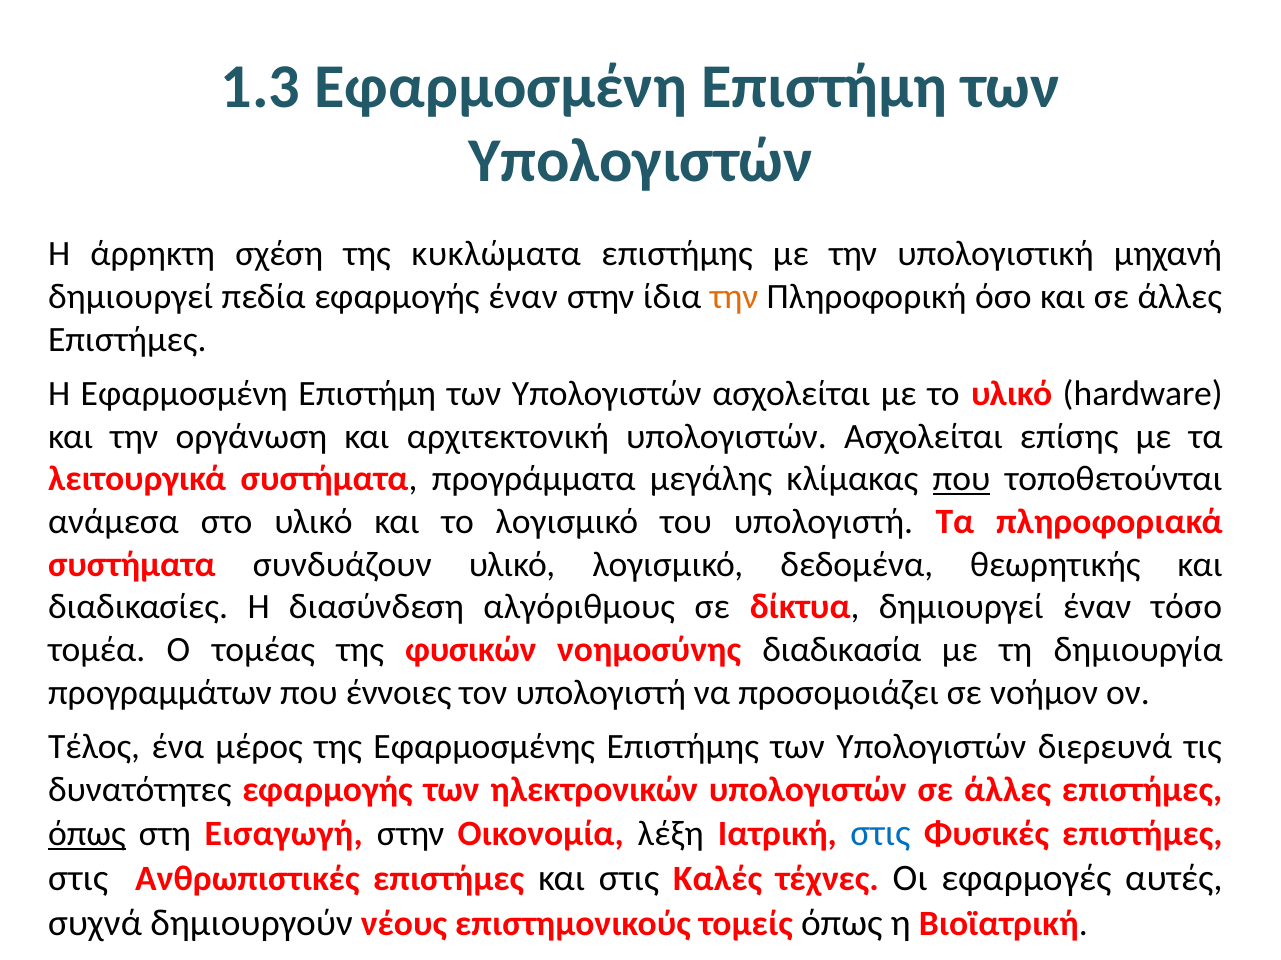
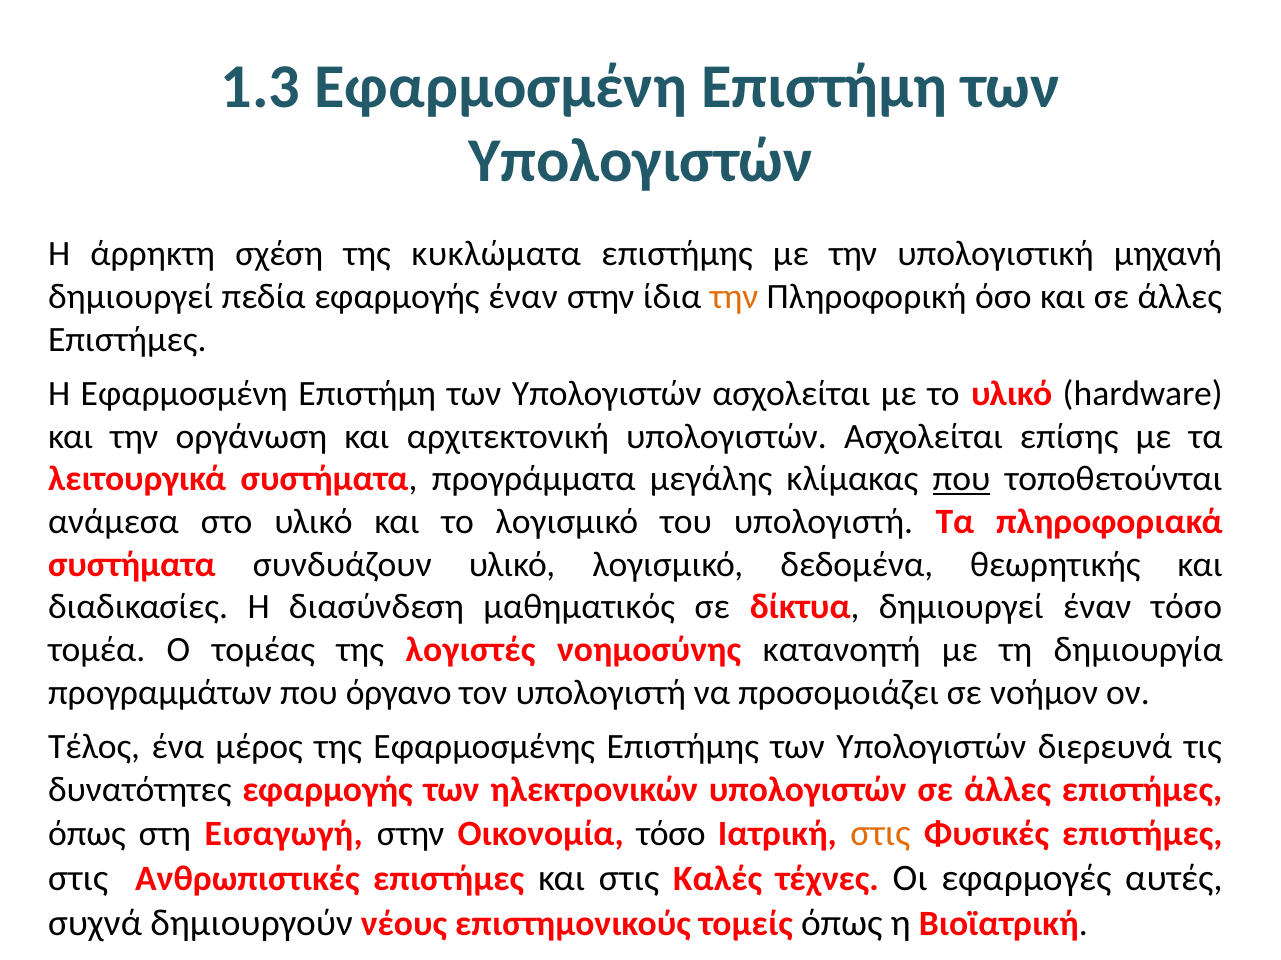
αλγόριθμους: αλγόριθμους -> μαθηματικός
φυσικών: φυσικών -> λογιστές
διαδικασία: διαδικασία -> κατανοητή
έννοιες: έννοιες -> όργανο
όπως at (87, 835) underline: present -> none
Οικονομία λέξη: λέξη -> τόσο
στις at (880, 834) colour: blue -> orange
